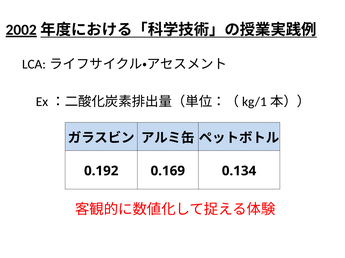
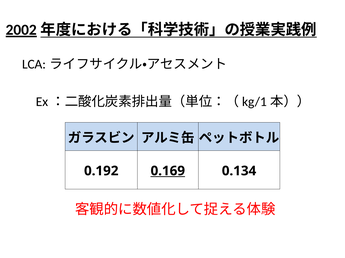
0.169 underline: none -> present
